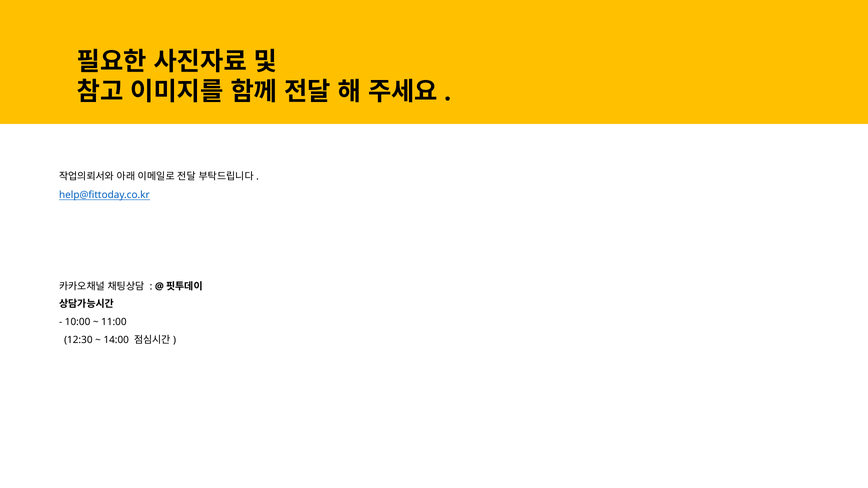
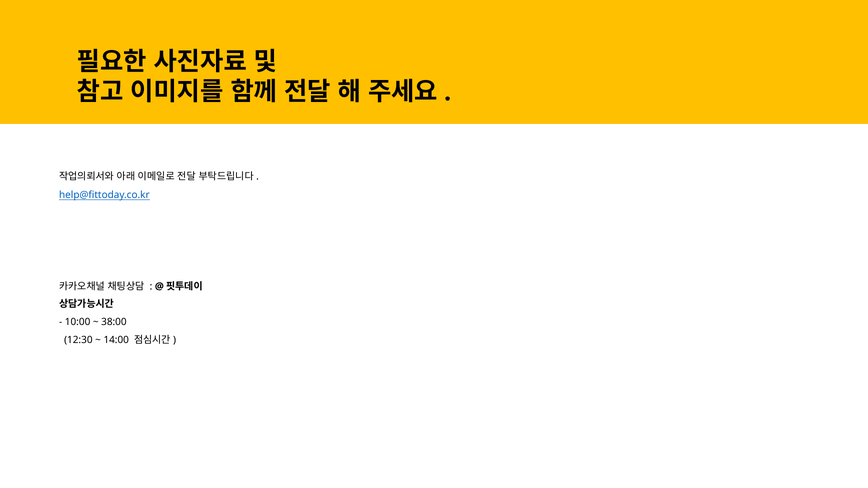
11:00: 11:00 -> 38:00
